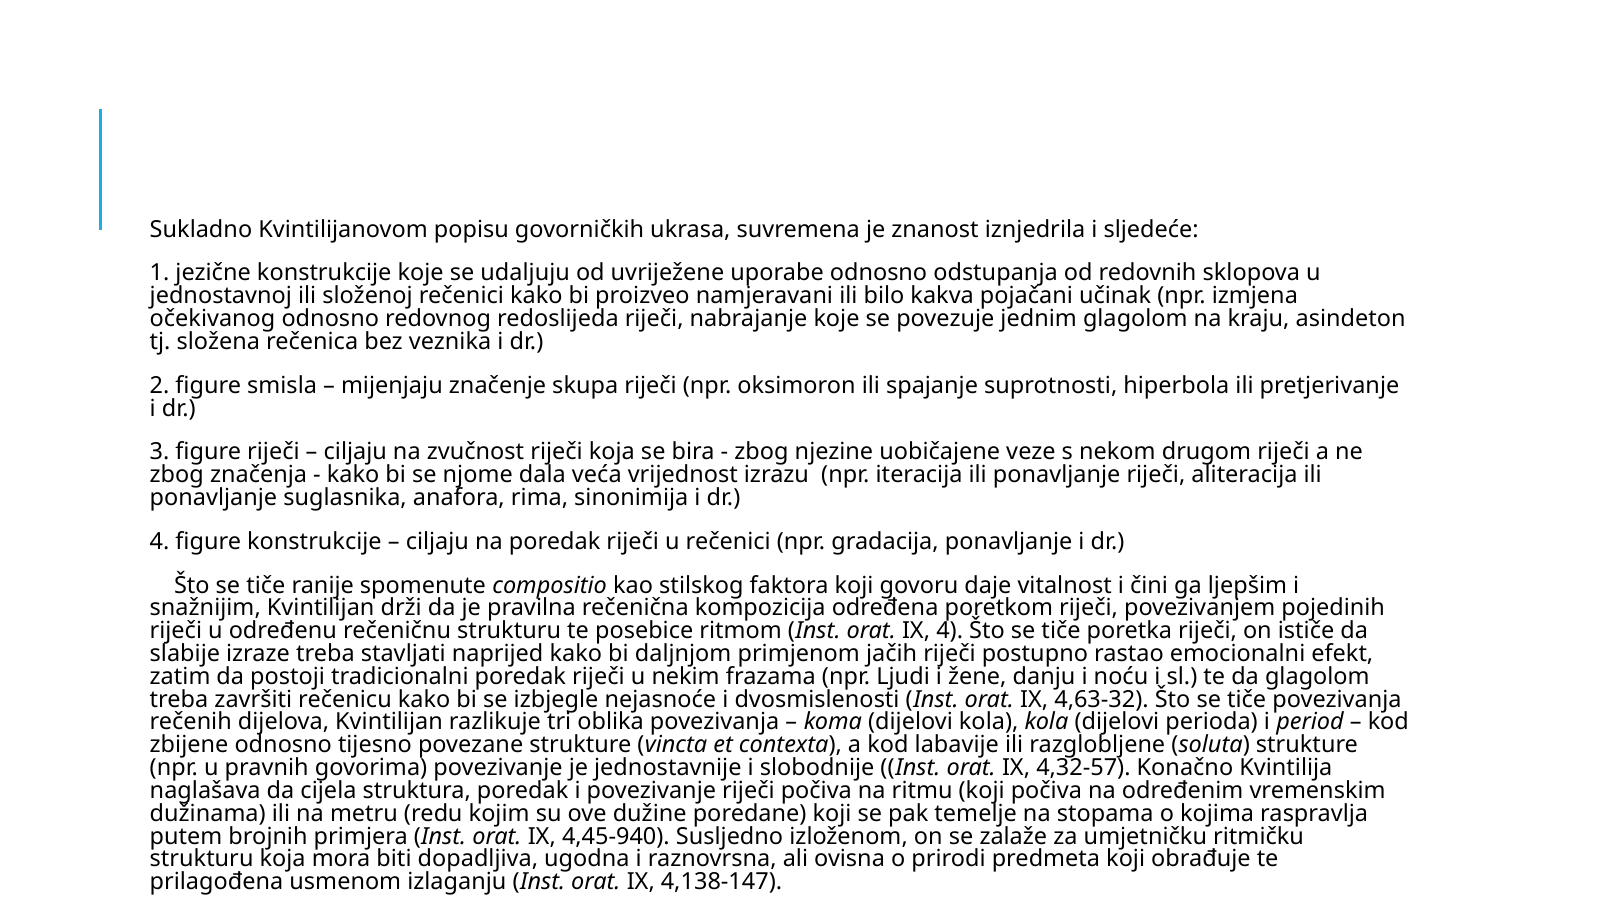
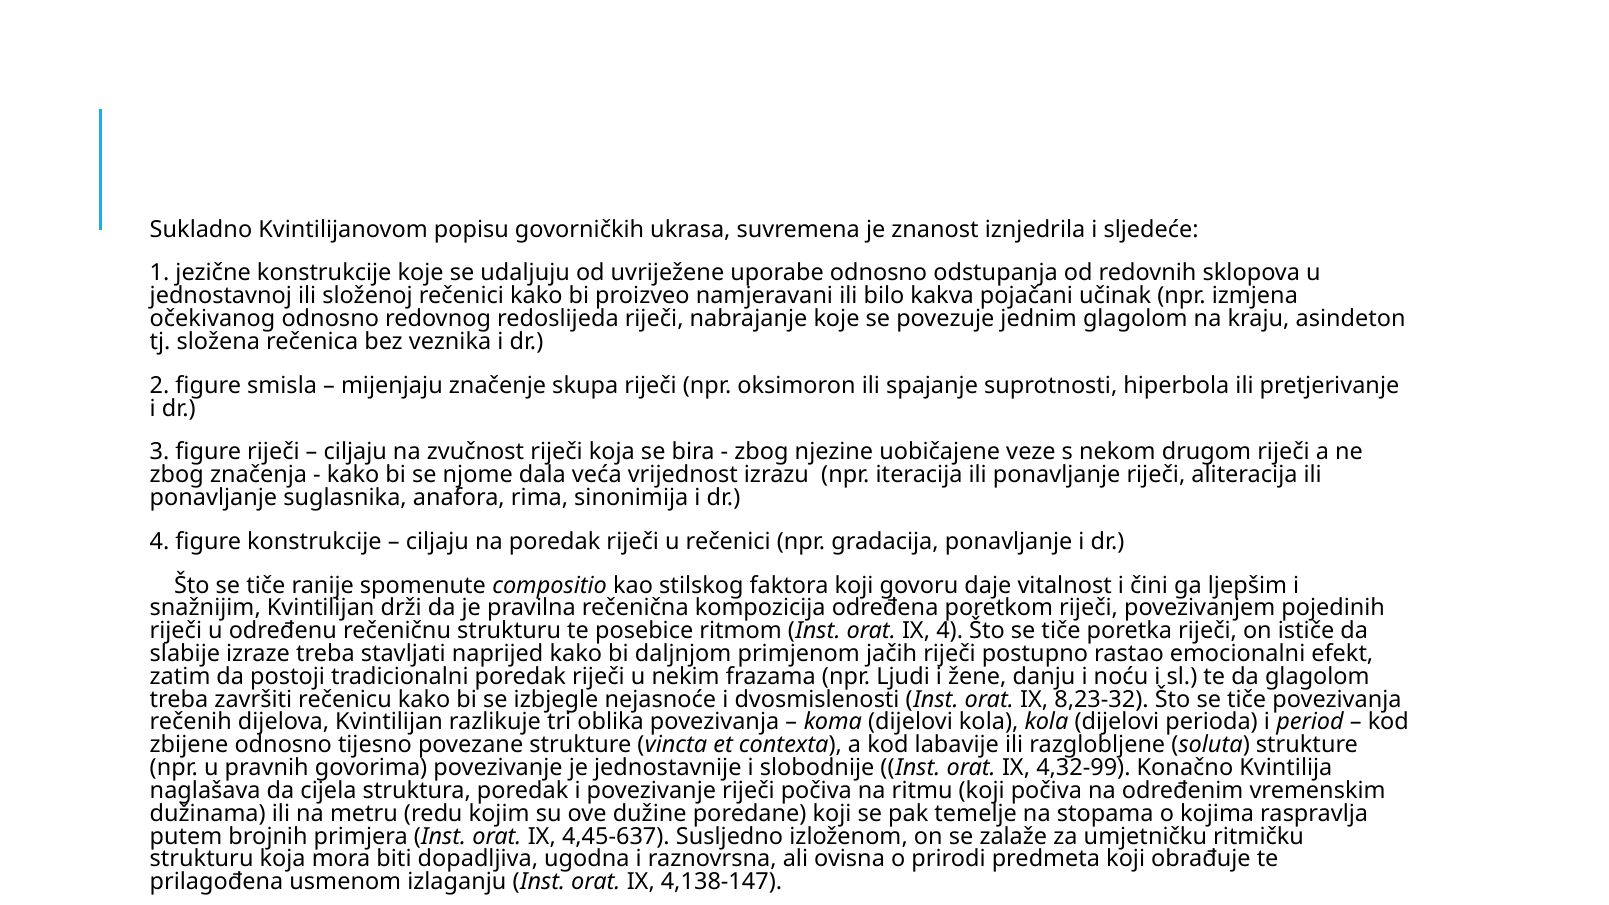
4,63-32: 4,63-32 -> 8,23-32
4,32-57: 4,32-57 -> 4,32-99
4,45-940: 4,45-940 -> 4,45-637
